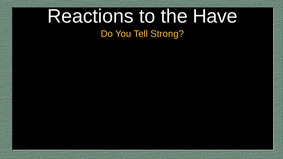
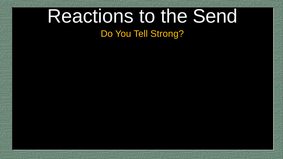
Have: Have -> Send
